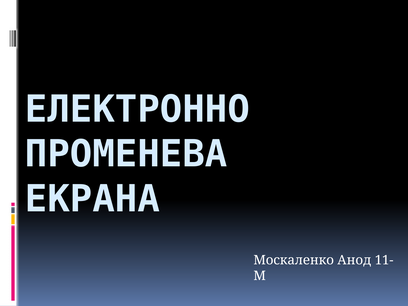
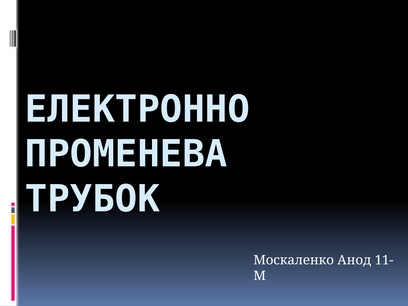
ЕКРАНА: ЕКРАНА -> ТРУБОК
